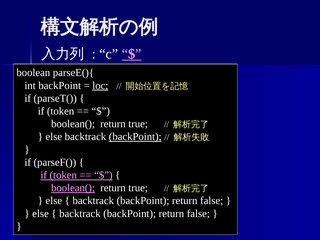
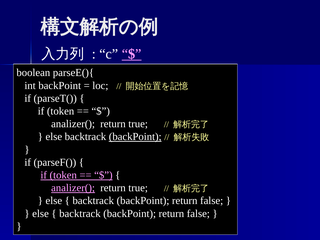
loc underline: present -> none
boolean( at (73, 124): boolean( -> analizer(
boolean( at (73, 188): boolean( -> analizer(
